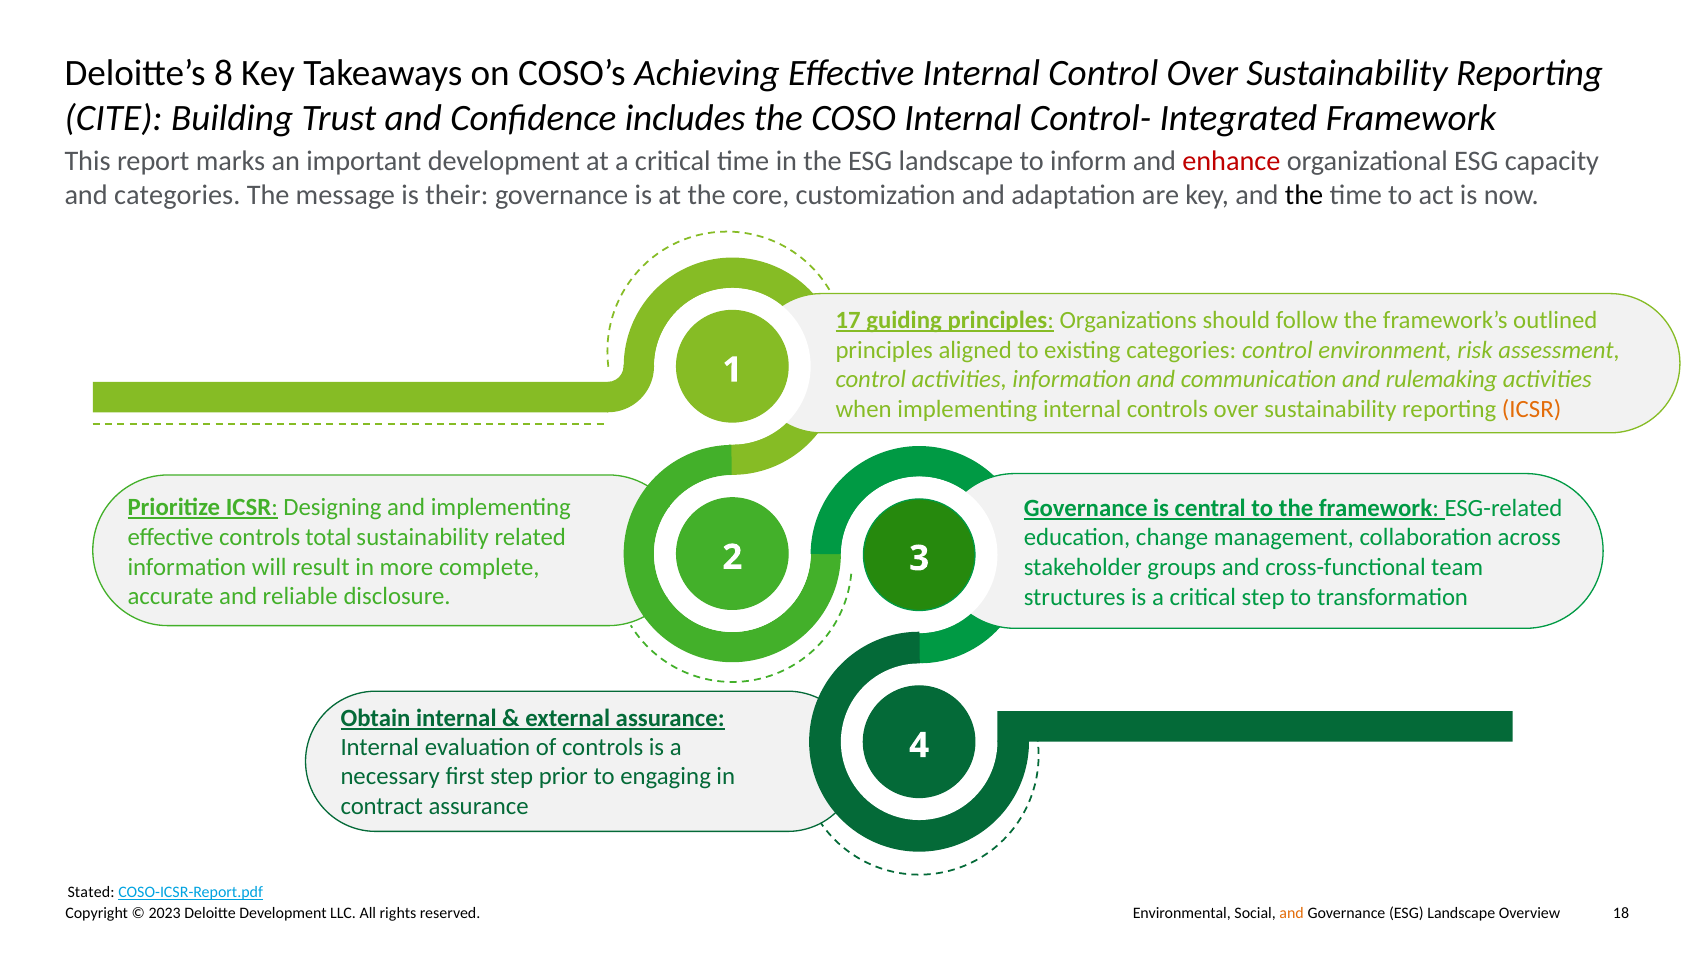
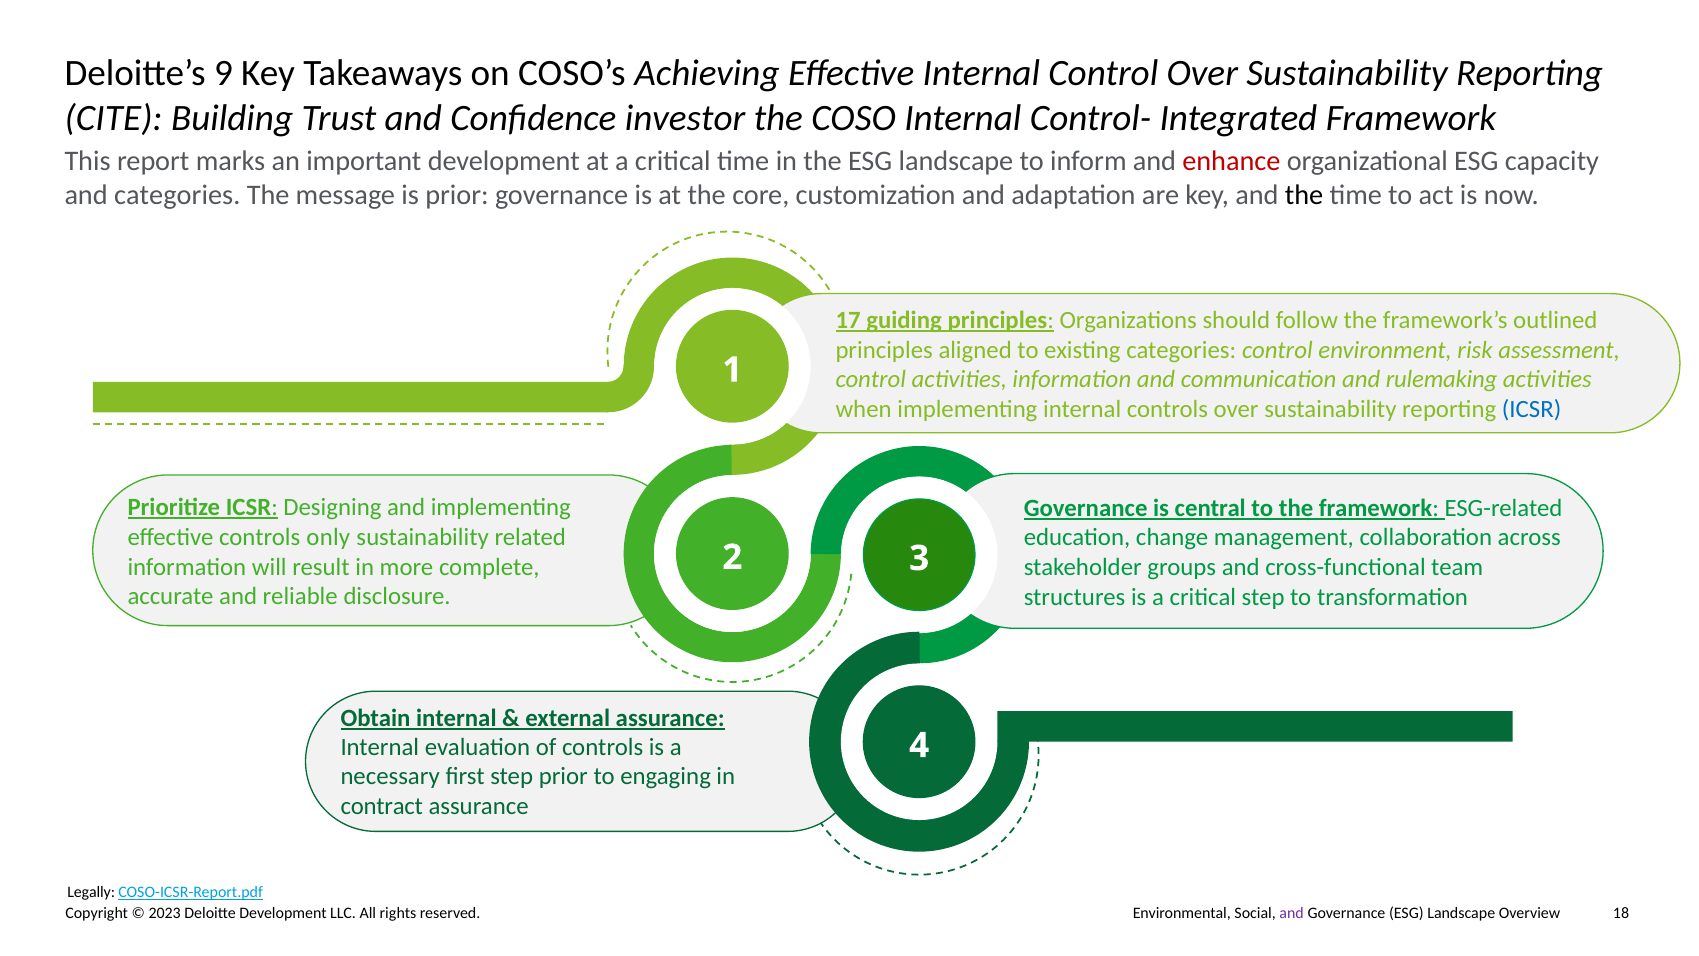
8: 8 -> 9
includes: includes -> investor
is their: their -> prior
ICSR at (1532, 409) colour: orange -> blue
total: total -> only
Stated: Stated -> Legally
and at (1292, 913) colour: orange -> purple
